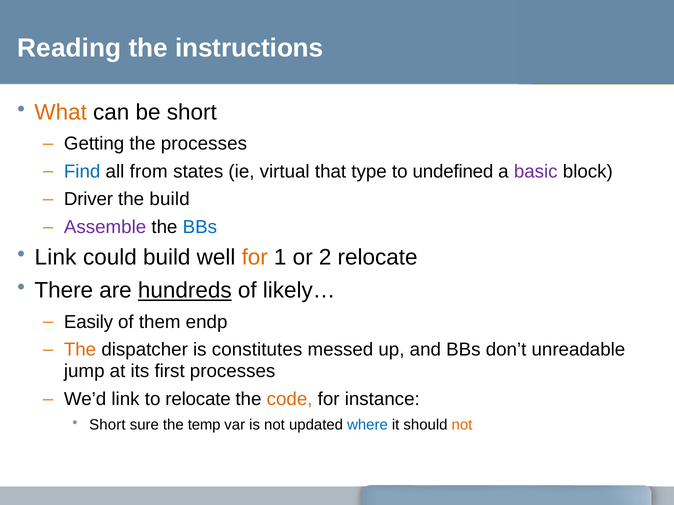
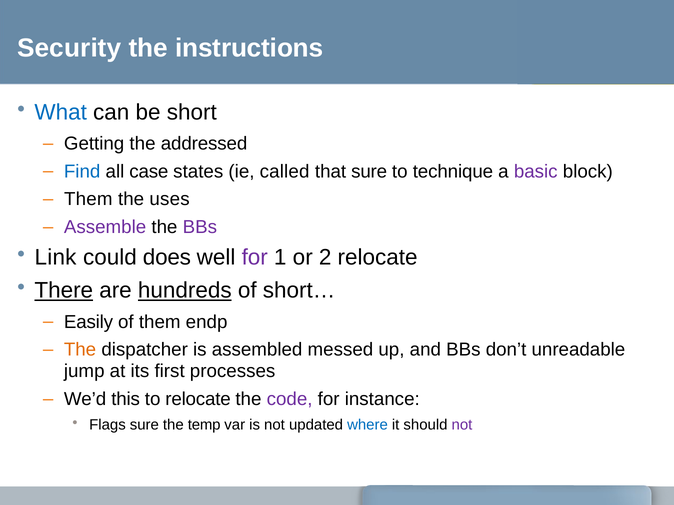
Reading: Reading -> Security
What colour: orange -> blue
the processes: processes -> addressed
from: from -> case
virtual: virtual -> called
that type: type -> sure
undefined: undefined -> technique
Driver at (88, 199): Driver -> Them
the build: build -> uses
BBs at (200, 227) colour: blue -> purple
could build: build -> does
for at (255, 257) colour: orange -> purple
There underline: none -> present
likely…: likely… -> short…
constitutes: constitutes -> assembled
We’d link: link -> this
code colour: orange -> purple
Short at (107, 425): Short -> Flags
not at (462, 425) colour: orange -> purple
